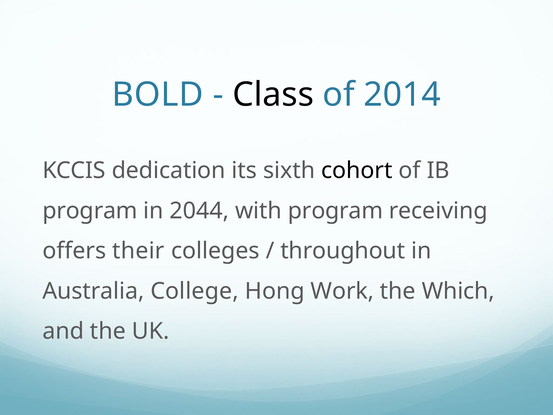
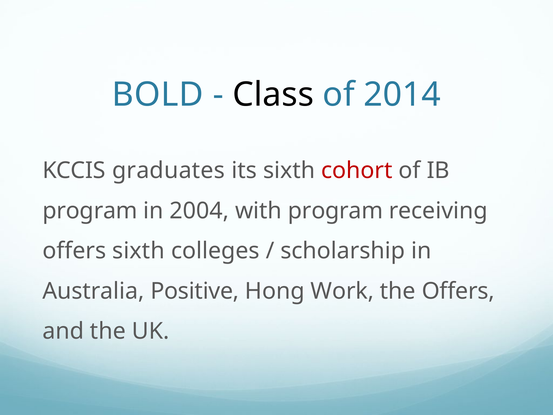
dedication: dedication -> graduates
cohort colour: black -> red
2044: 2044 -> 2004
offers their: their -> sixth
throughout: throughout -> scholarship
College: College -> Positive
the Which: Which -> Offers
